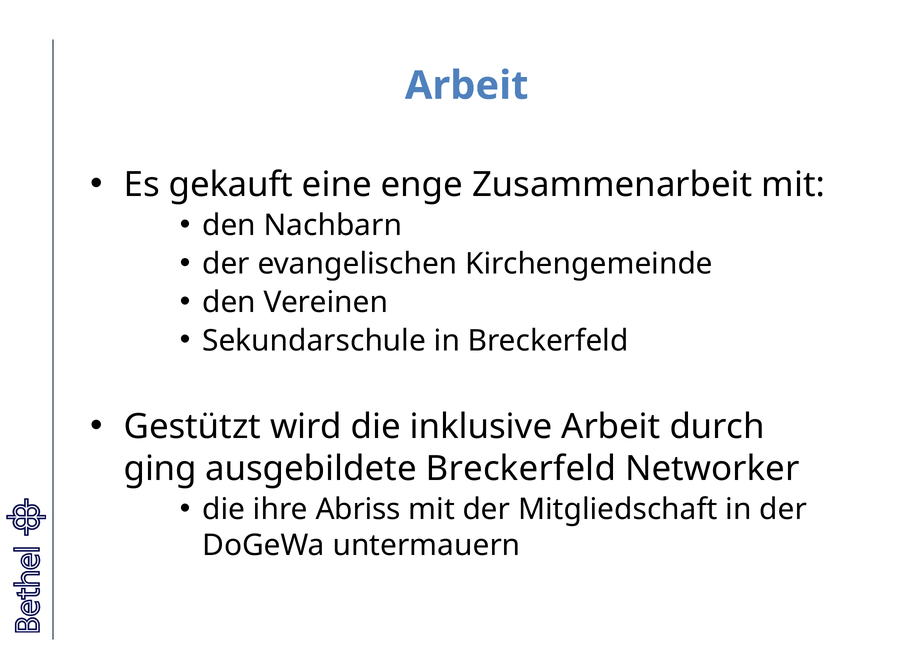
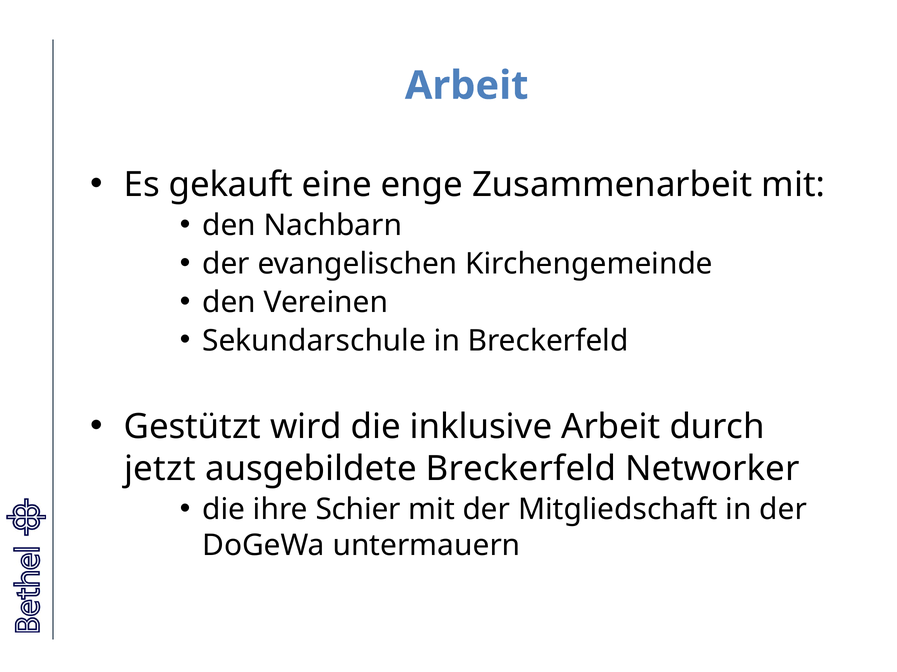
ging: ging -> jetzt
Abriss: Abriss -> Schier
